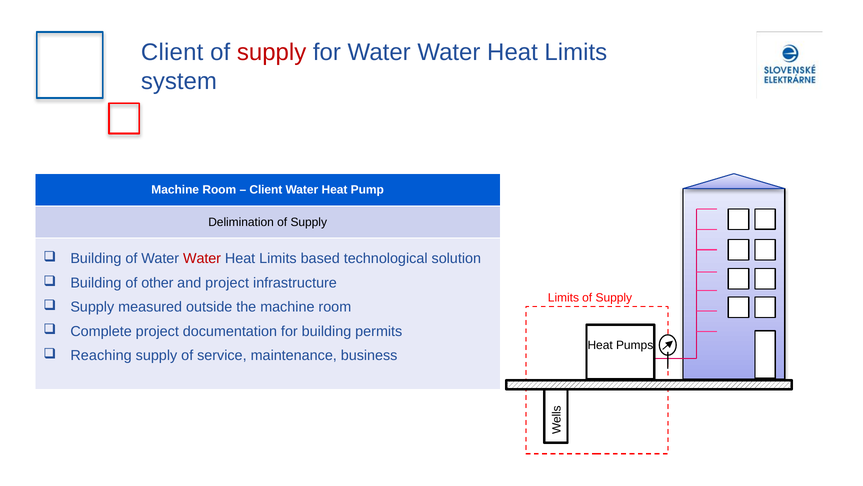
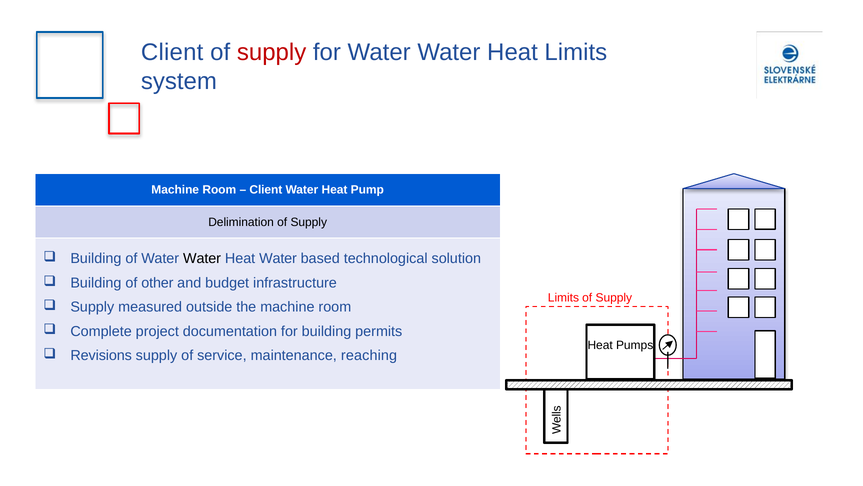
Water at (202, 258) colour: red -> black
Limits at (278, 258): Limits -> Water
and project: project -> budget
Reaching: Reaching -> Revisions
business: business -> reaching
